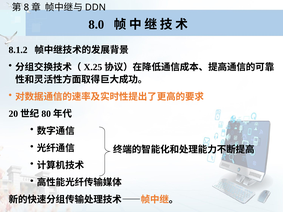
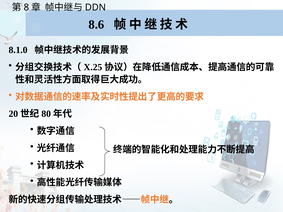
8.0: 8.0 -> 8.6
8.1.2: 8.1.2 -> 8.1.0
